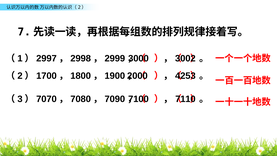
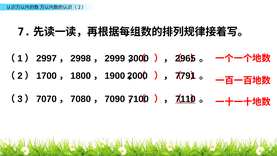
3002: 3002 -> 2965
4253: 4253 -> 7791
7110 underline: none -> present
